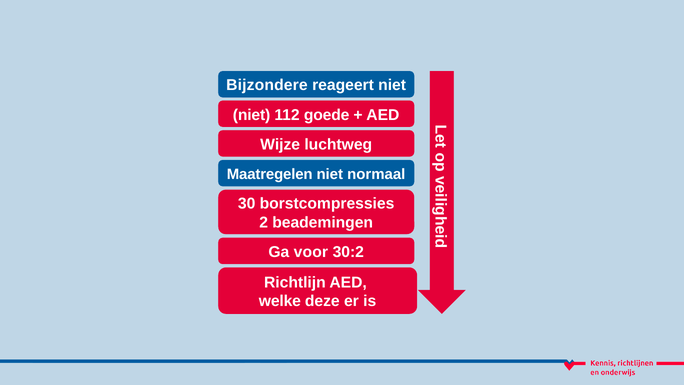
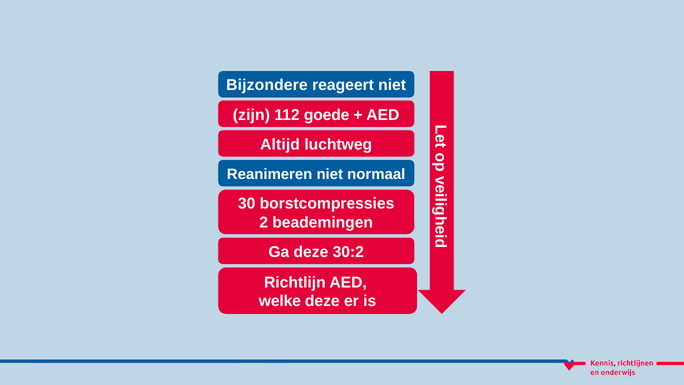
niet at (252, 115): niet -> zijn
Wijze: Wijze -> Altijd
Maatregelen: Maatregelen -> Reanimeren
Ga voor: voor -> deze
